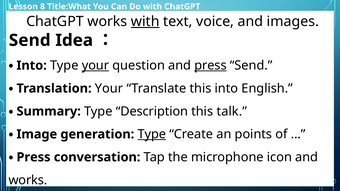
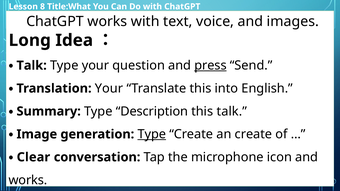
with at (145, 21) underline: present -> none
Send at (30, 40): Send -> Long
Into at (32, 66): Into -> Talk
your at (95, 66) underline: present -> none
an points: points -> create
Press at (33, 157): Press -> Clear
